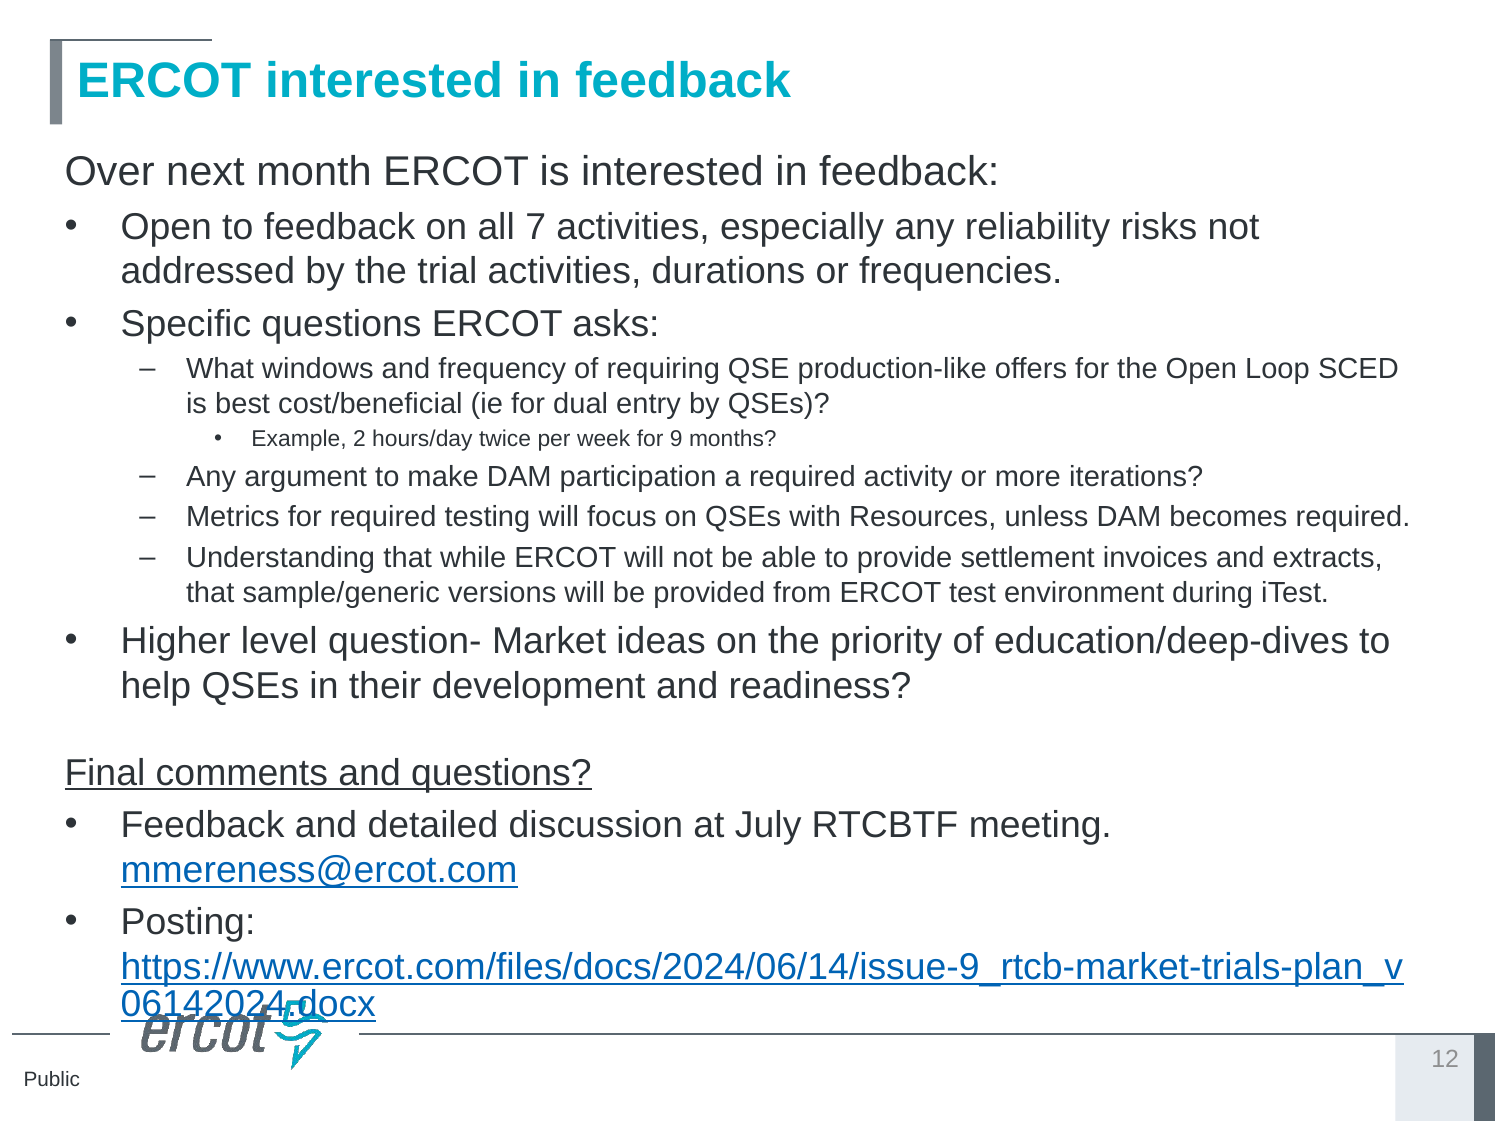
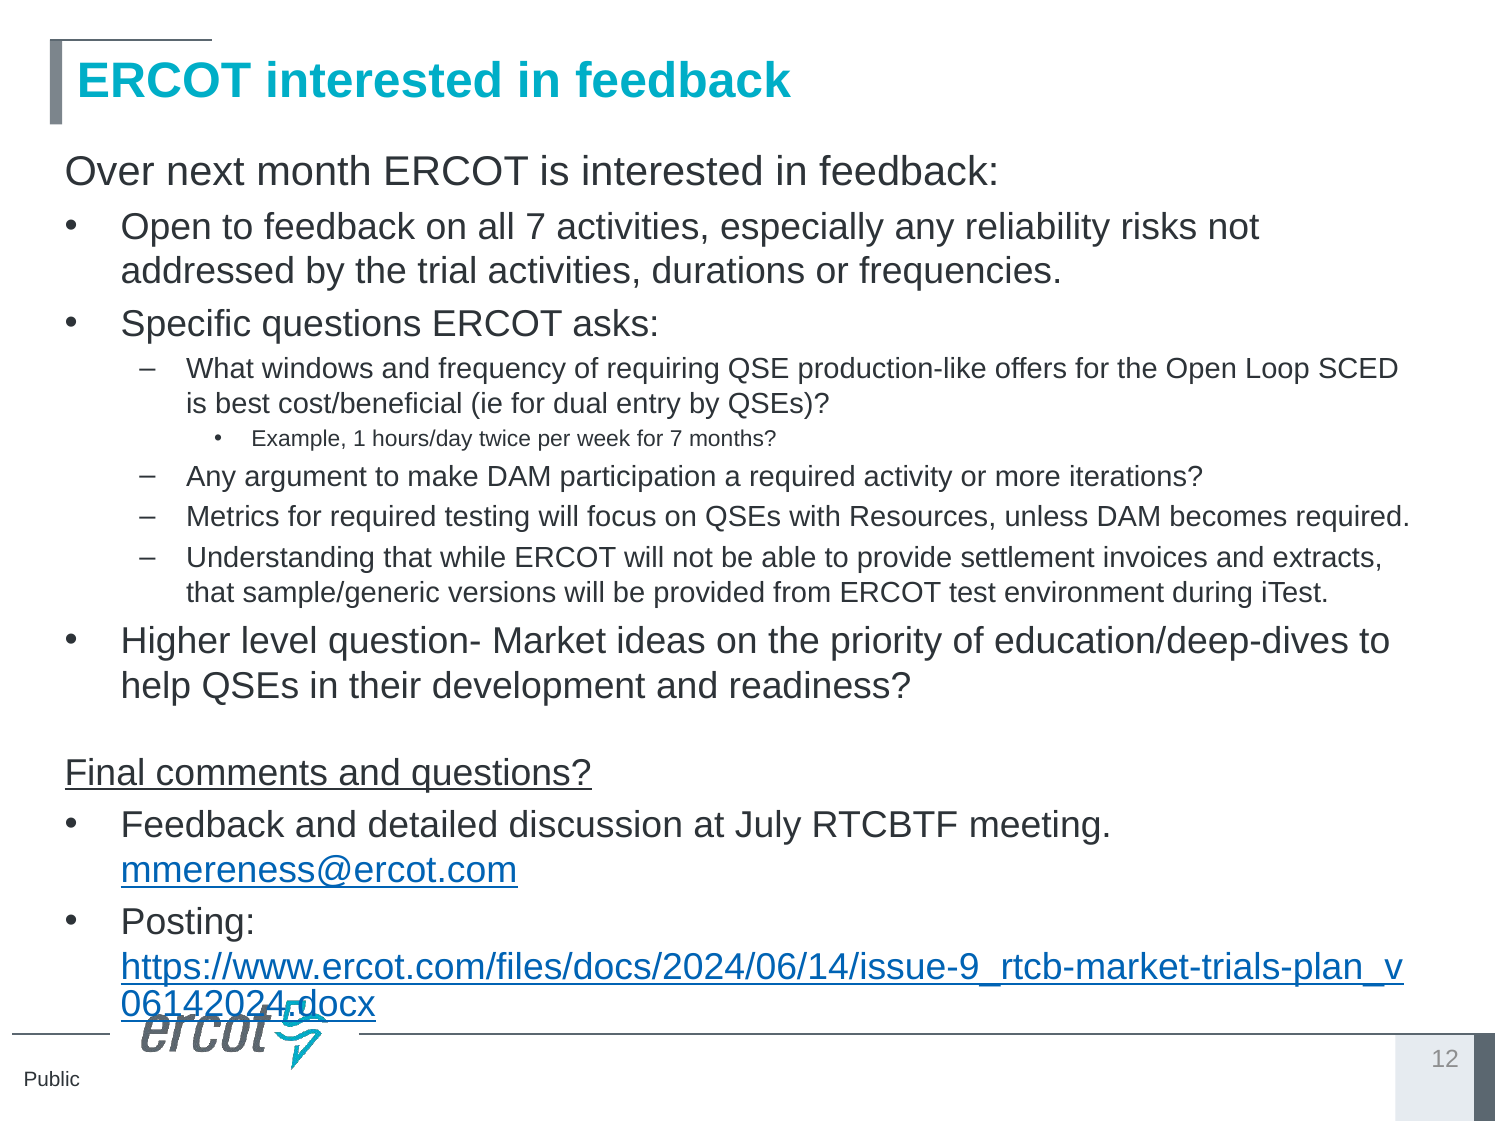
2: 2 -> 1
for 9: 9 -> 7
